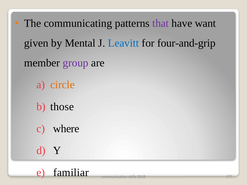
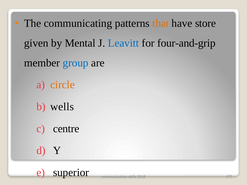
that colour: purple -> orange
want: want -> store
group colour: purple -> blue
those: those -> wells
where: where -> centre
familiar: familiar -> superior
